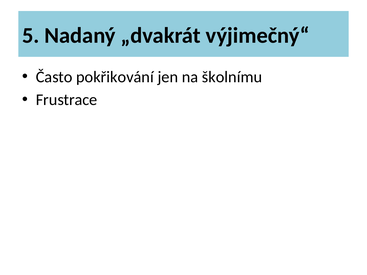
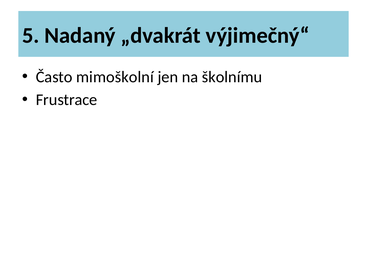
pokřikování: pokřikování -> mimoškolní
